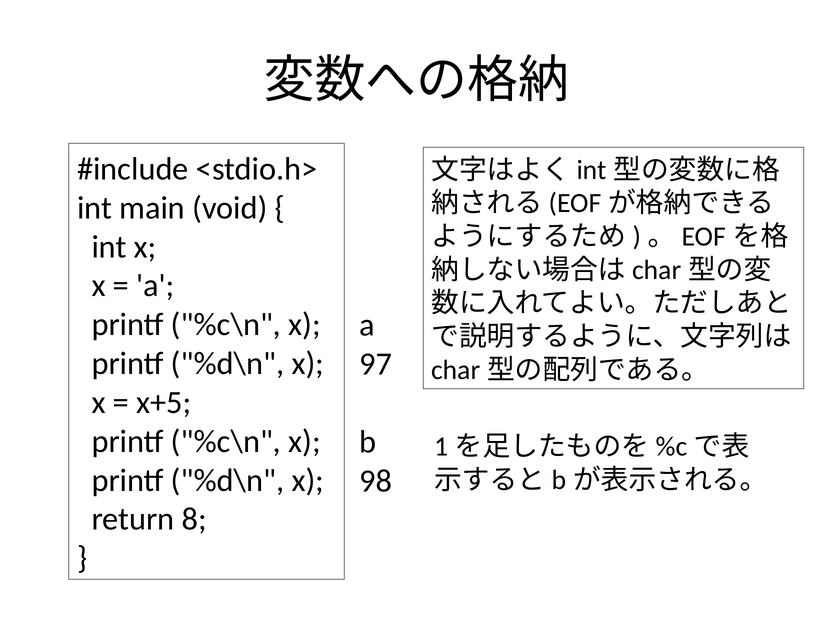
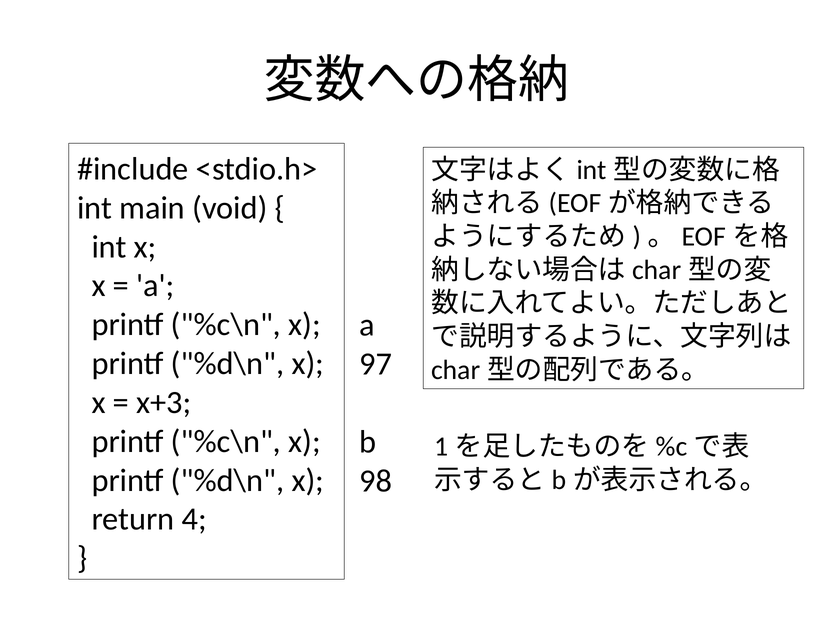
x+5: x+5 -> x+3
8: 8 -> 4
